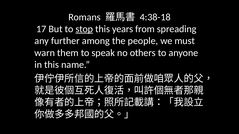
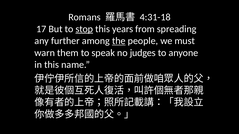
4:38-18: 4:38-18 -> 4:31-18
the underline: none -> present
others: others -> judges
